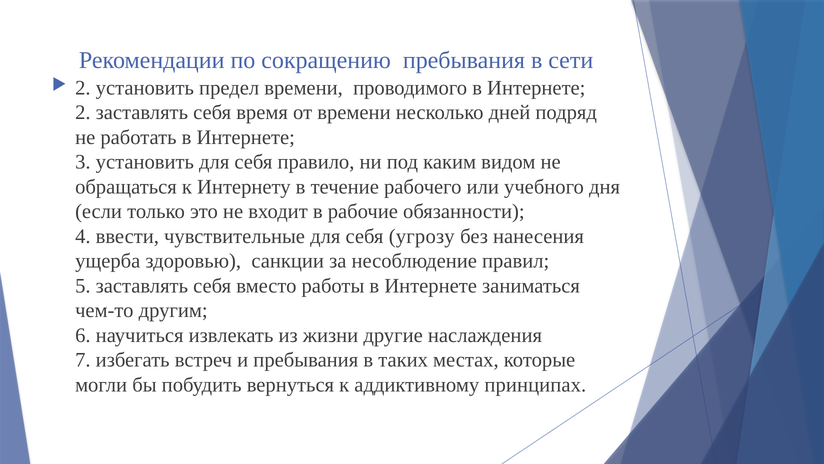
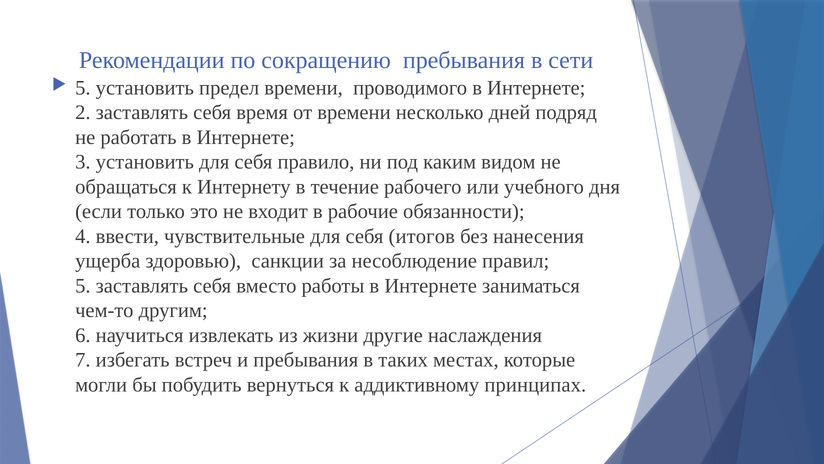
2 at (83, 88): 2 -> 5
угрозу: угрозу -> итогов
